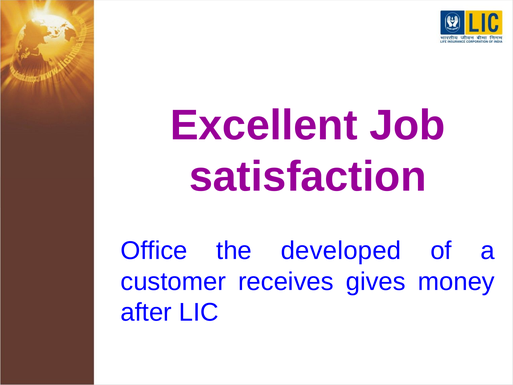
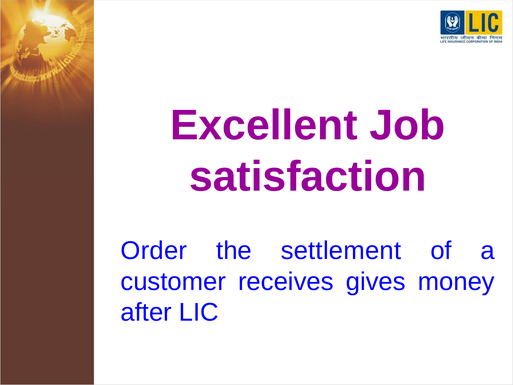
Office: Office -> Order
developed: developed -> settlement
